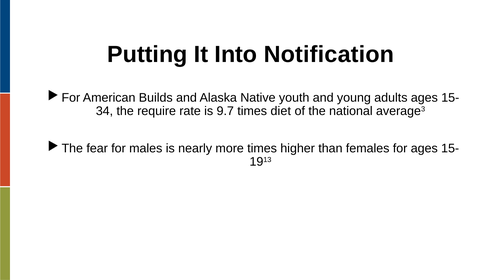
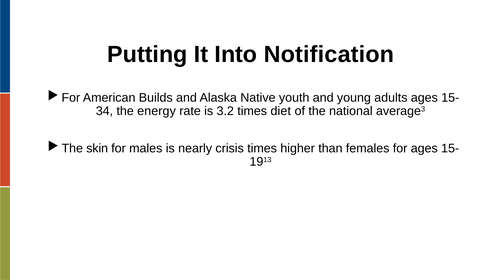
require: require -> energy
9.7: 9.7 -> 3.2
fear: fear -> skin
more: more -> crisis
